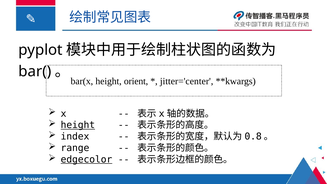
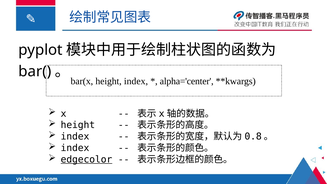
height orient: orient -> index
jitter='center: jitter='center -> alpha='center
height at (78, 125) underline: present -> none
range at (75, 148): range -> index
